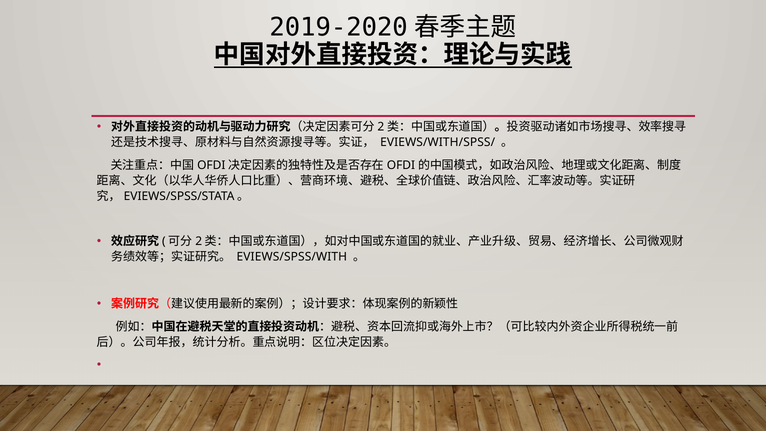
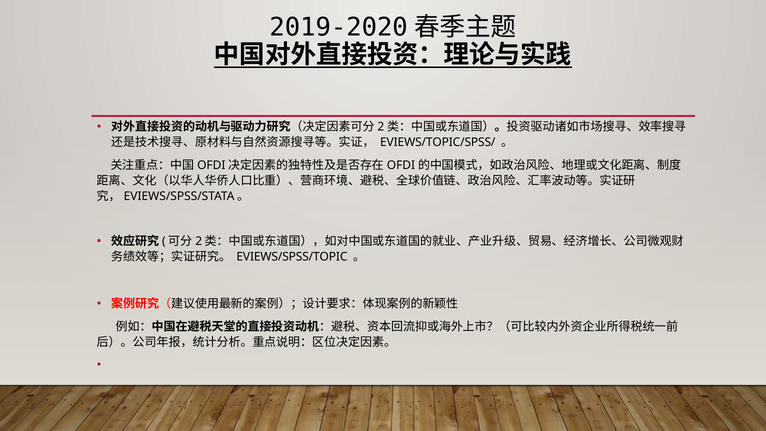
EVIEWS/WITH/SPSS/: EVIEWS/WITH/SPSS/ -> EVIEWS/TOPIC/SPSS/
EVIEWS/SPSS/WITH: EVIEWS/SPSS/WITH -> EVIEWS/SPSS/TOPIC
